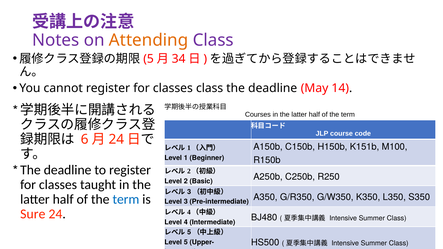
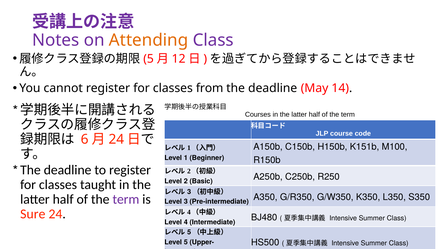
34: 34 -> 12
classes class: class -> from
term at (126, 199) colour: blue -> purple
